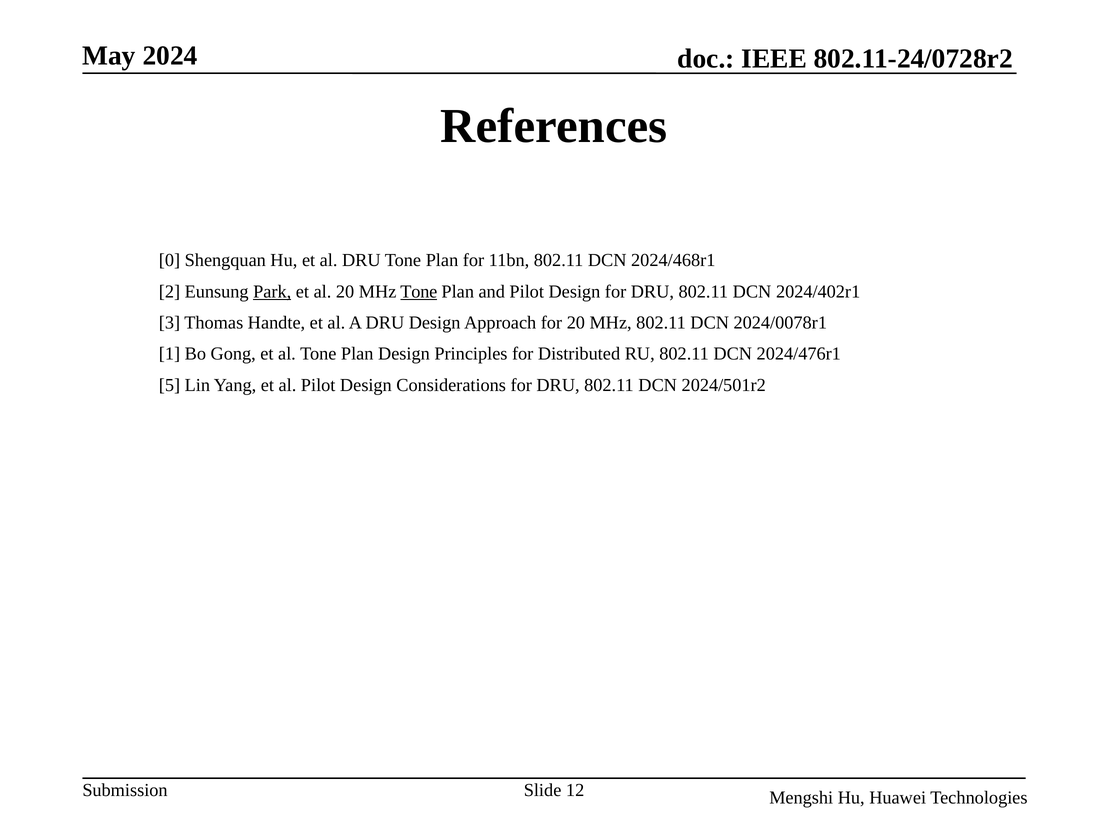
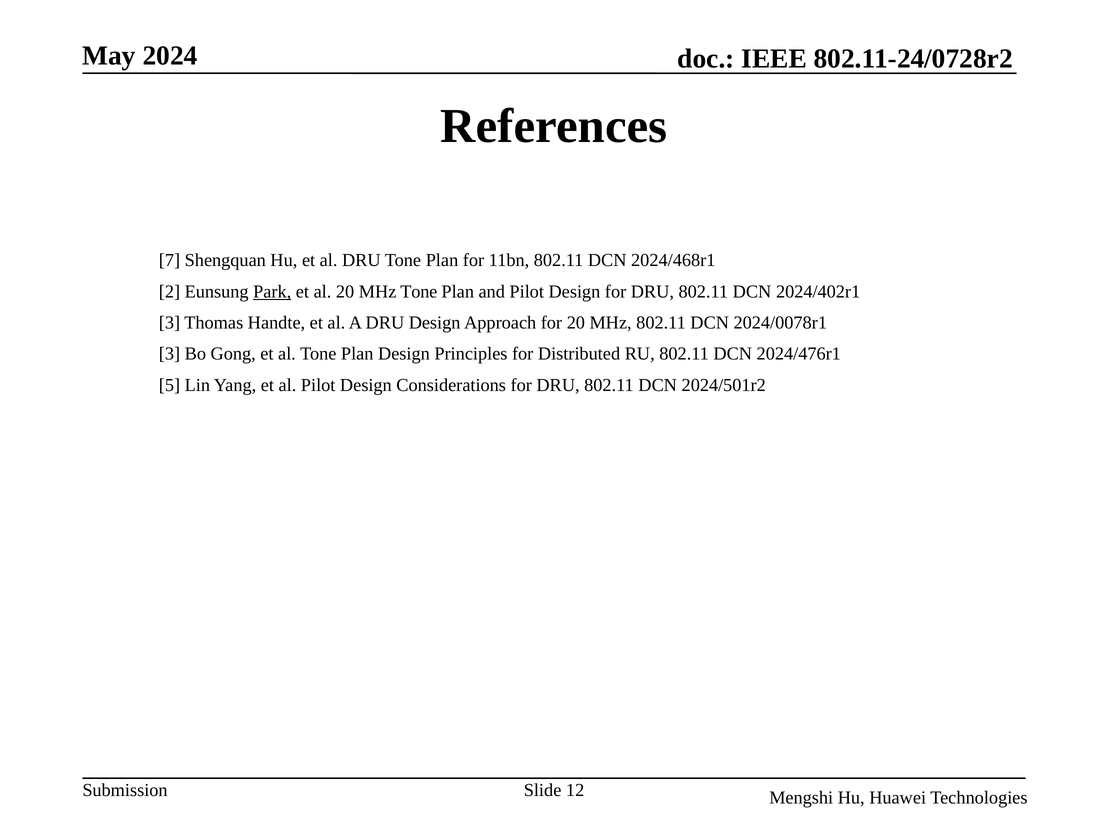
0: 0 -> 7
Tone at (419, 292) underline: present -> none
1 at (169, 354): 1 -> 3
